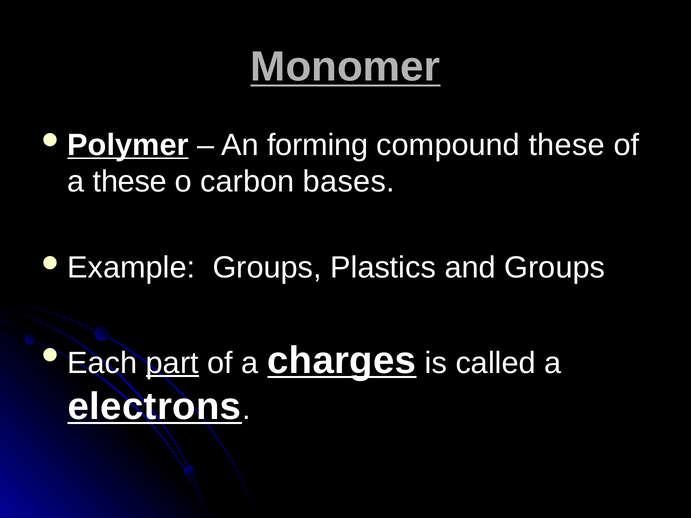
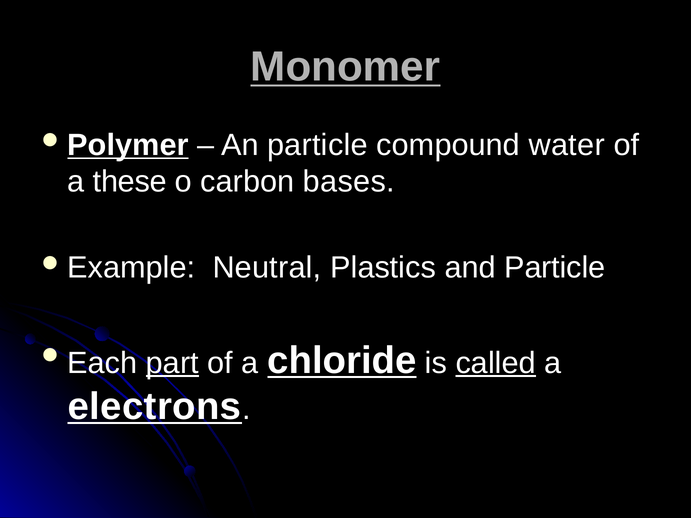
An forming: forming -> particle
compound these: these -> water
Groups at (267, 268): Groups -> Neutral
and Groups: Groups -> Particle
charges: charges -> chloride
called underline: none -> present
